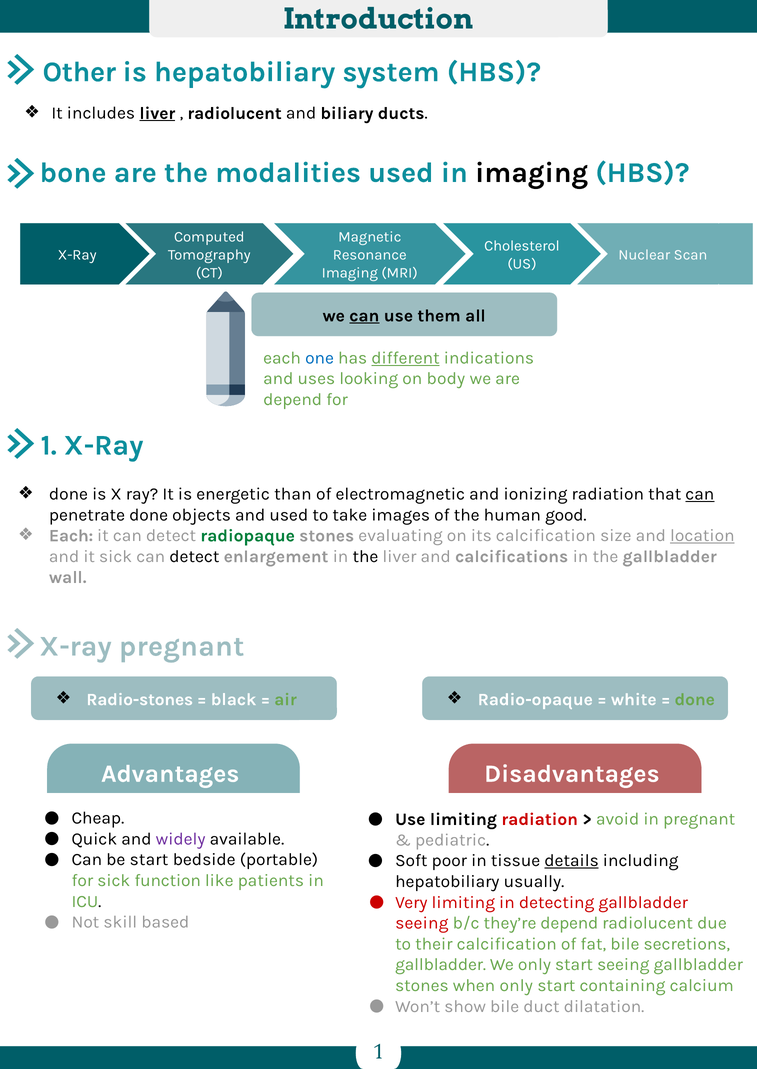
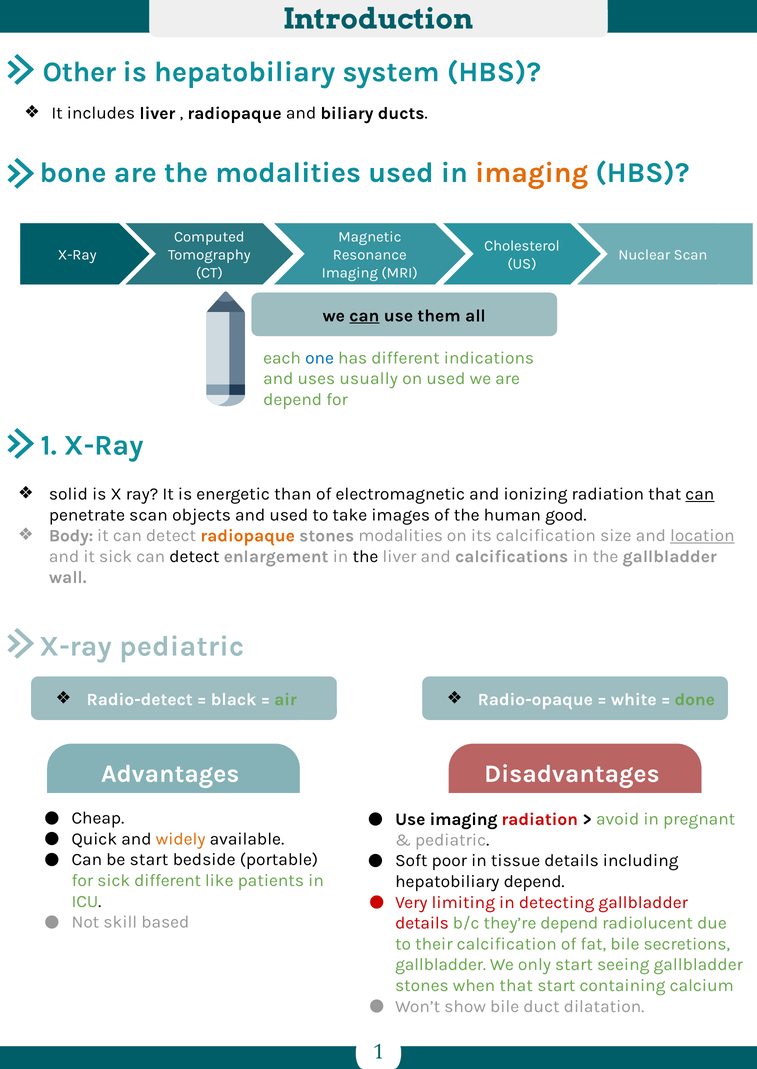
liver at (157, 113) underline: present -> none
radiolucent at (235, 113): radiolucent -> radiopaque
imaging at (532, 172) colour: black -> orange
different at (405, 358) underline: present -> none
looking: looking -> usually
on body: body -> used
done at (68, 494): done -> solid
penetrate done: done -> scan
Each at (71, 535): Each -> Body
radiopaque at (248, 535) colour: green -> orange
stones evaluating: evaluating -> modalities
X-ray pregnant: pregnant -> pediatric
Radio-stones: Radio-stones -> Radio-detect
Use limiting: limiting -> imaging
widely colour: purple -> orange
details at (572, 861) underline: present -> none
sick function: function -> different
hepatobiliary usually: usually -> depend
seeing at (422, 923): seeing -> details
when only: only -> that
